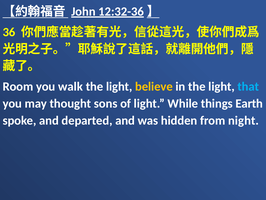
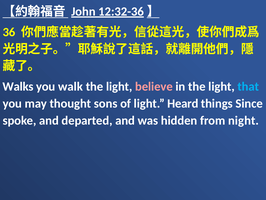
Room: Room -> Walks
believe colour: yellow -> pink
While: While -> Heard
Earth: Earth -> Since
